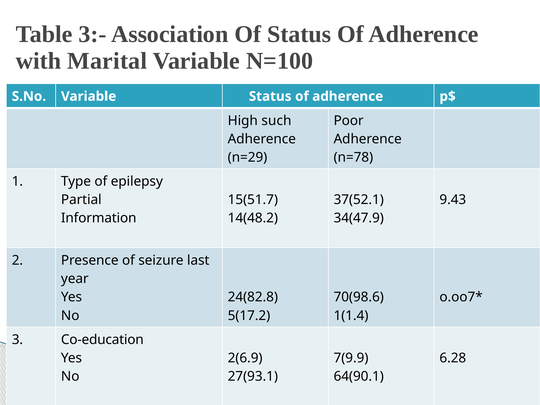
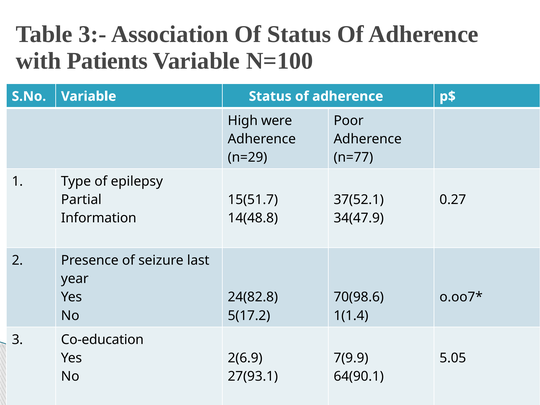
Marital: Marital -> Patients
such: such -> were
n=78: n=78 -> n=77
9.43: 9.43 -> 0.27
14(48.2: 14(48.2 -> 14(48.8
6.28: 6.28 -> 5.05
